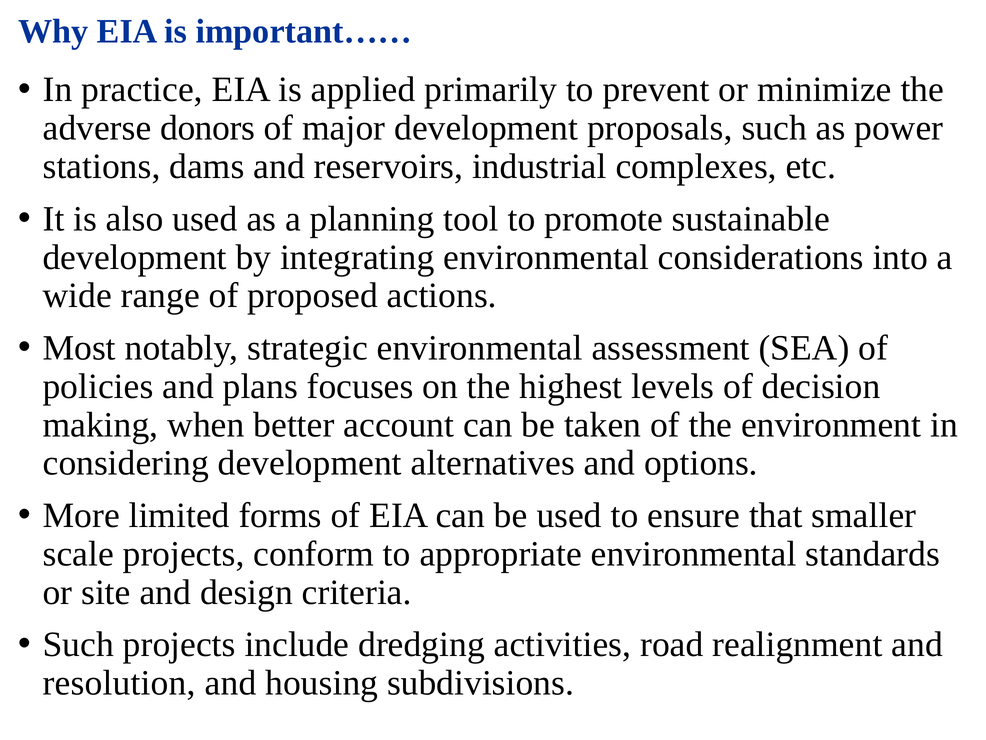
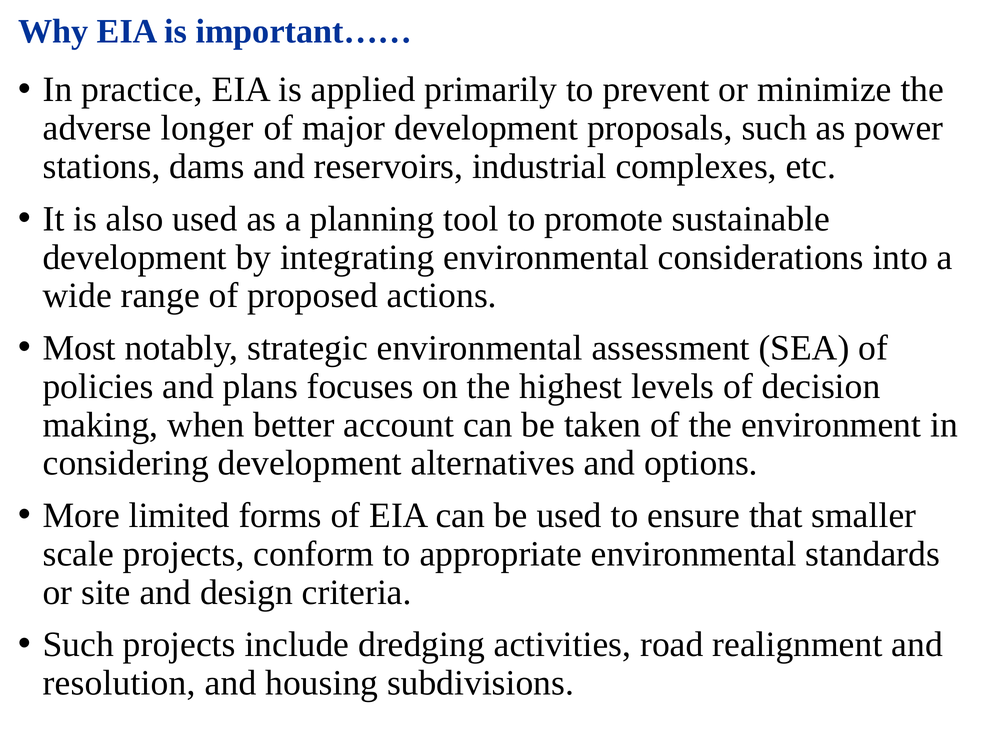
donors: donors -> longer
